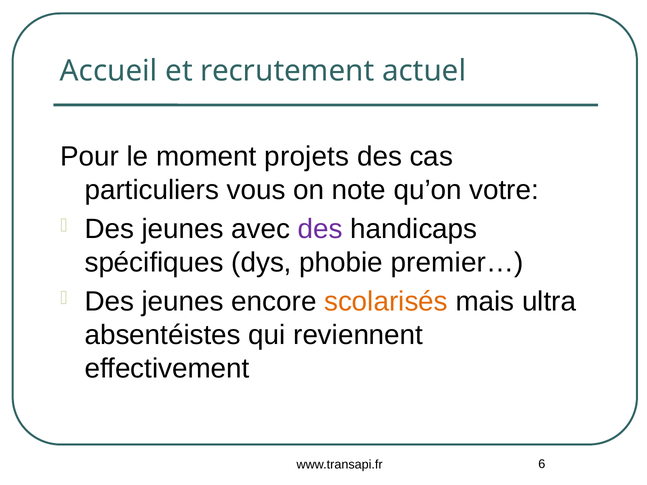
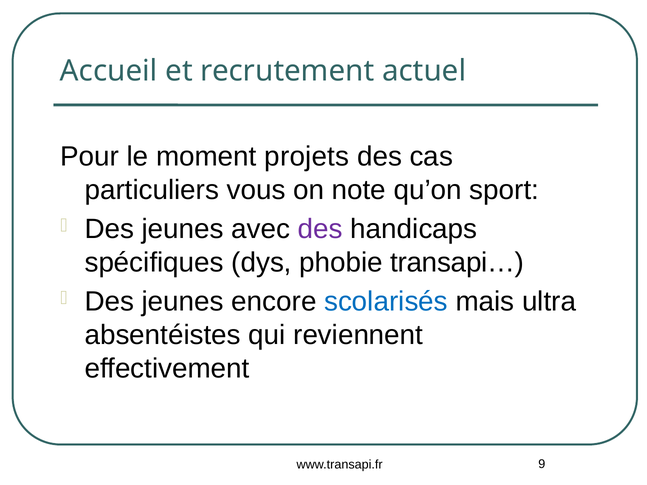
votre: votre -> sport
premier…: premier… -> transapi…
scolarisés colour: orange -> blue
6: 6 -> 9
